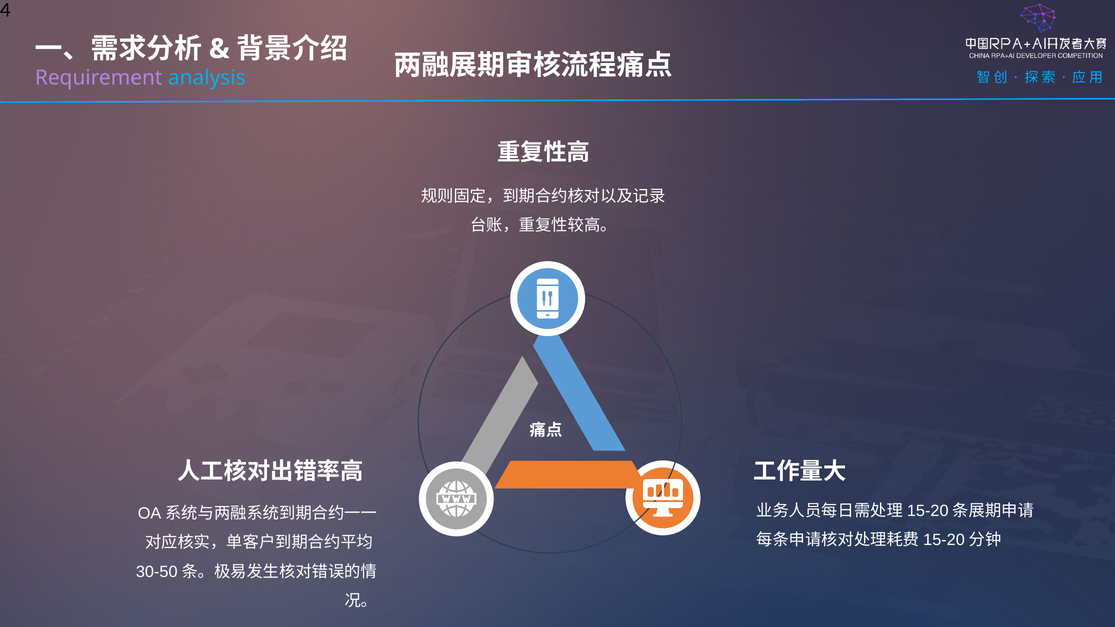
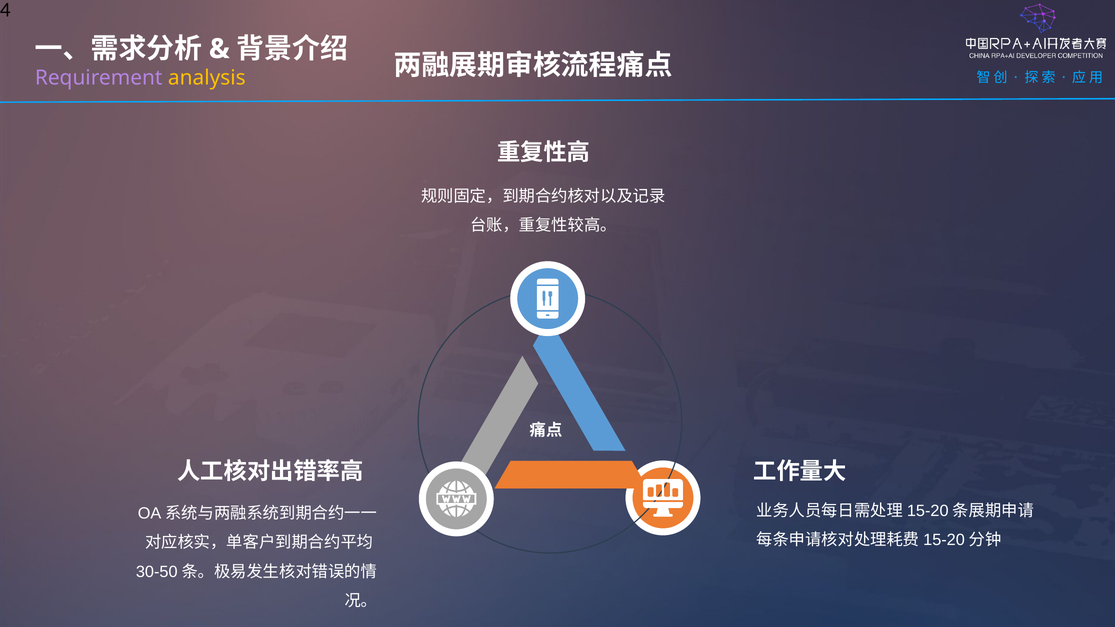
analysis colour: light blue -> yellow
